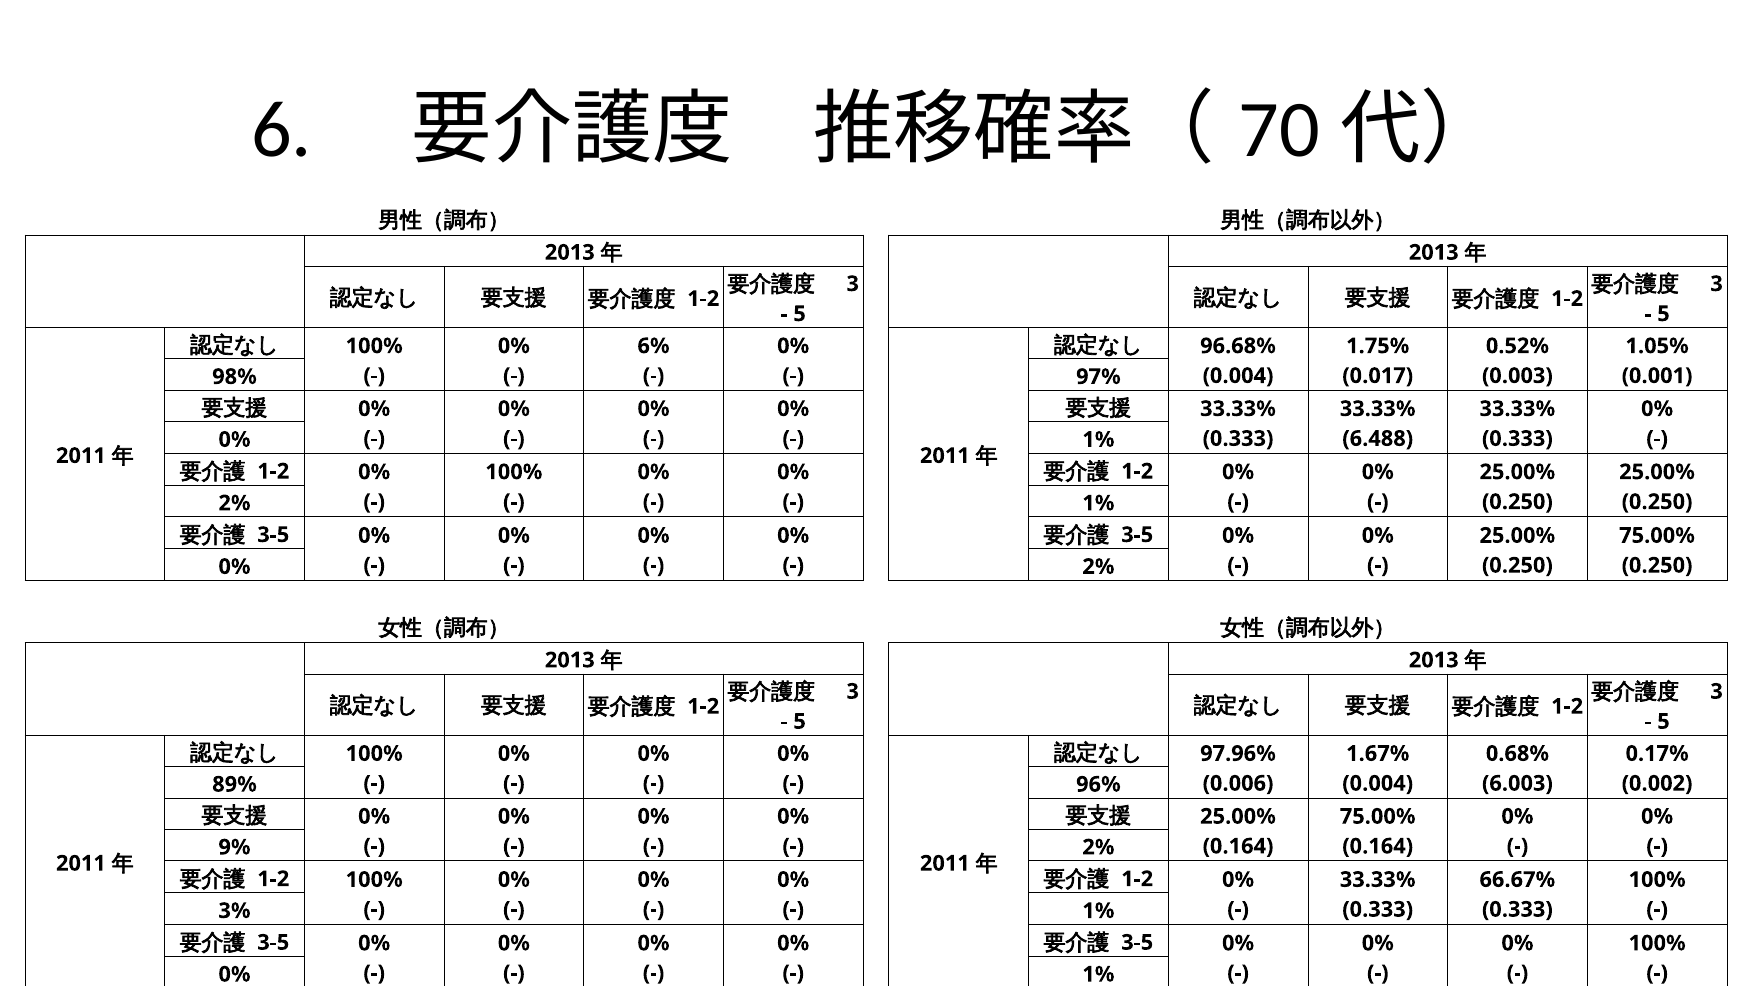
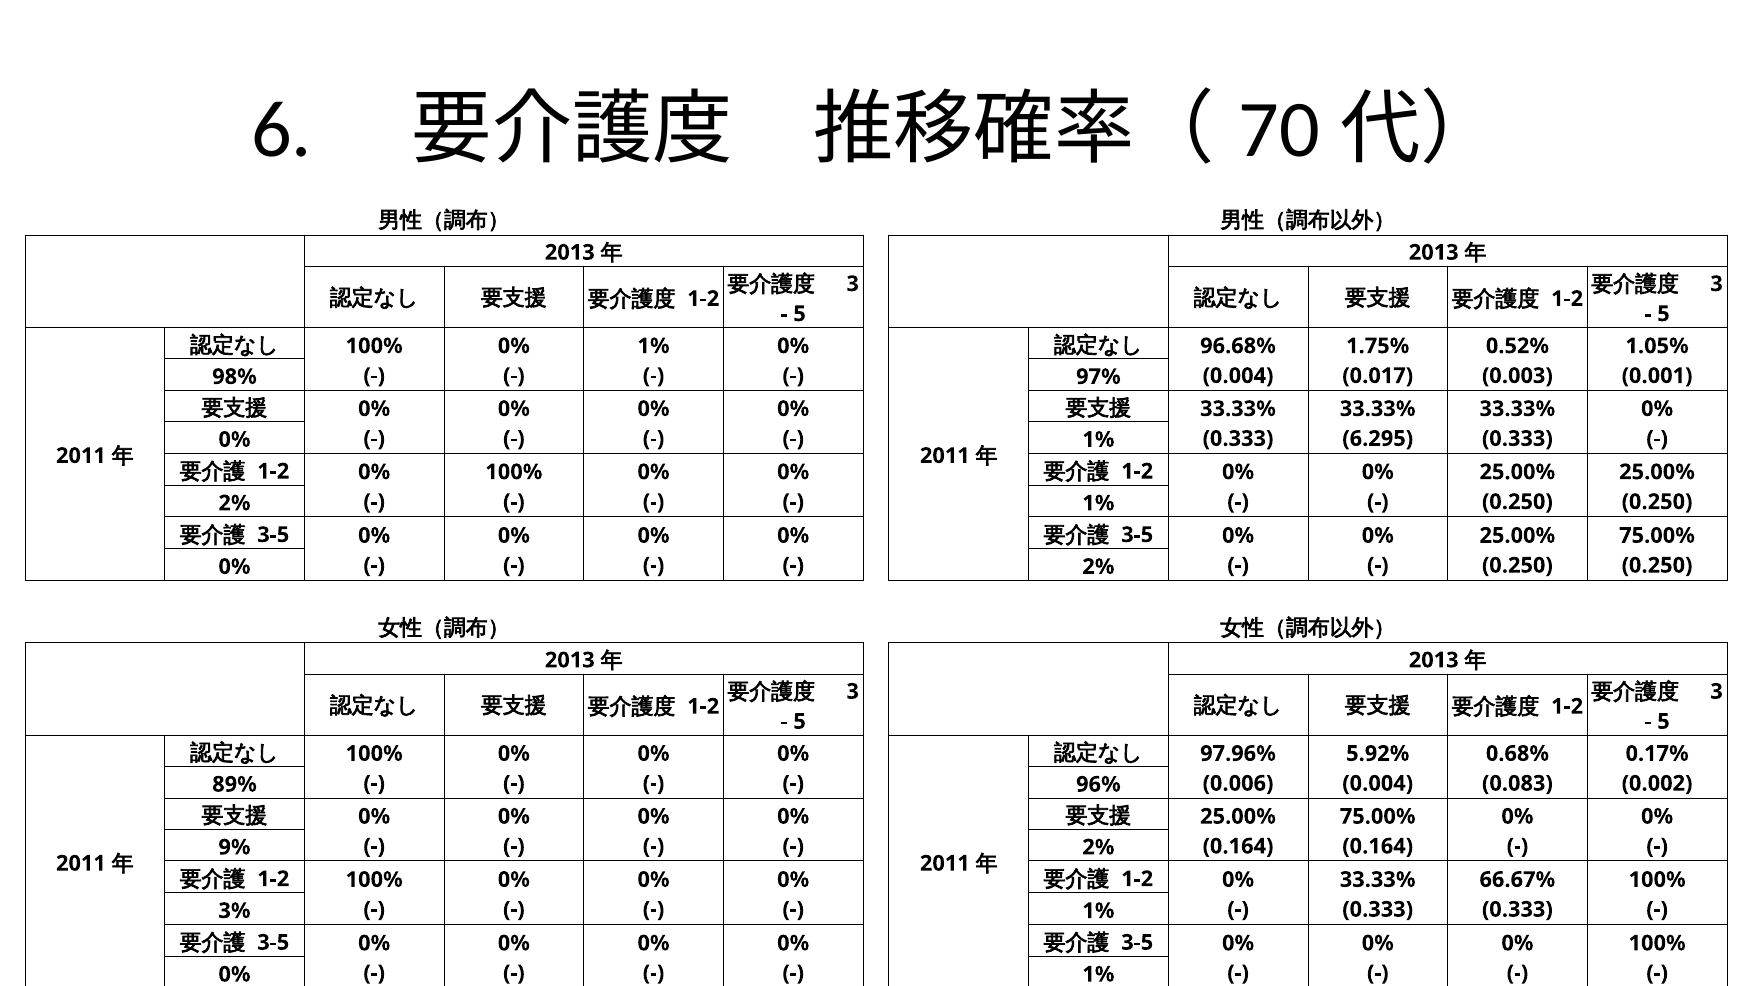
6% at (654, 346): 6% -> 1%
6.488: 6.488 -> 6.295
1.67%: 1.67% -> 5.92%
6.003: 6.003 -> 0.083
